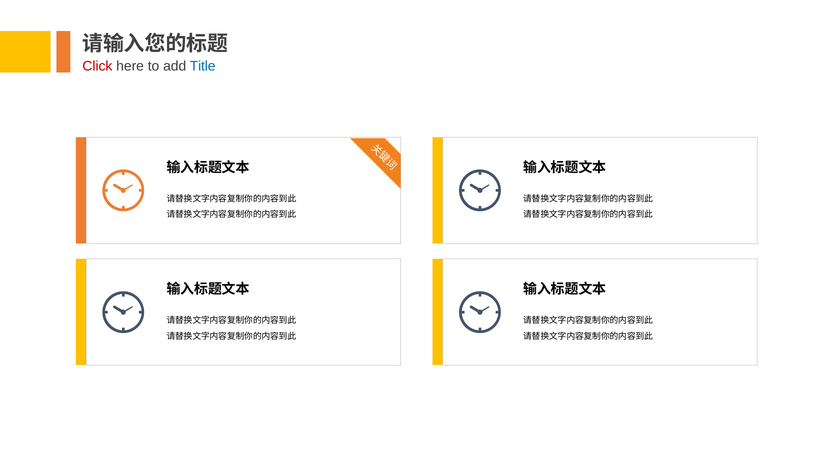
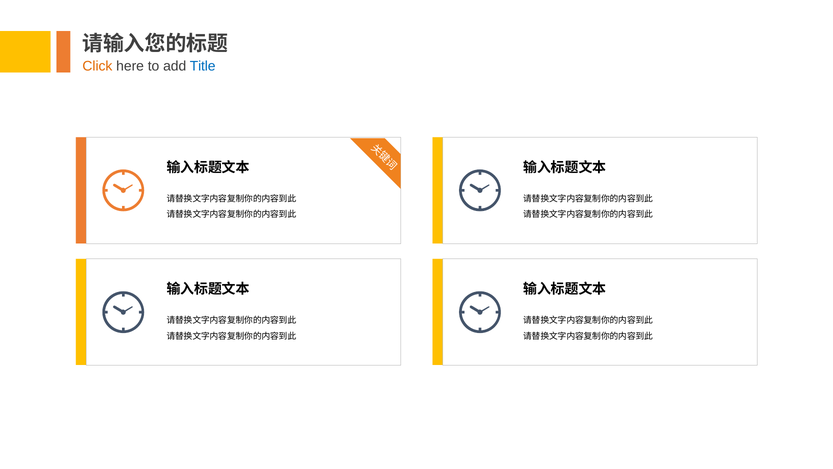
Click colour: red -> orange
